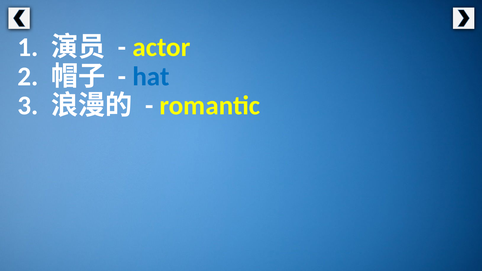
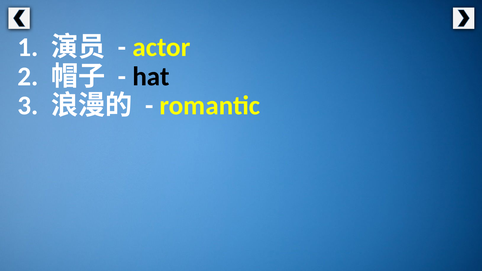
hat colour: blue -> black
